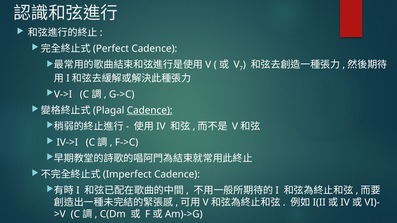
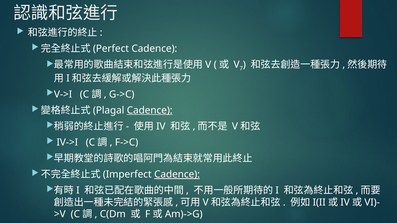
Cadence at (177, 175) underline: none -> present
